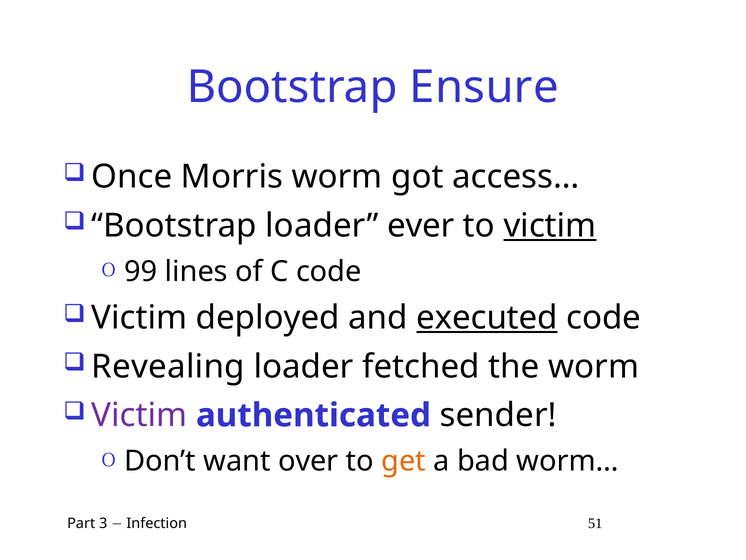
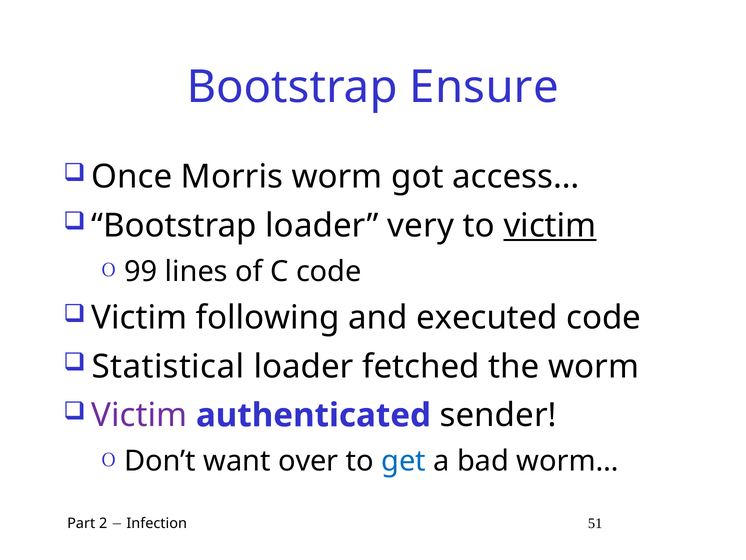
ever: ever -> very
deployed: deployed -> following
executed underline: present -> none
Revealing: Revealing -> Statistical
get colour: orange -> blue
3: 3 -> 2
